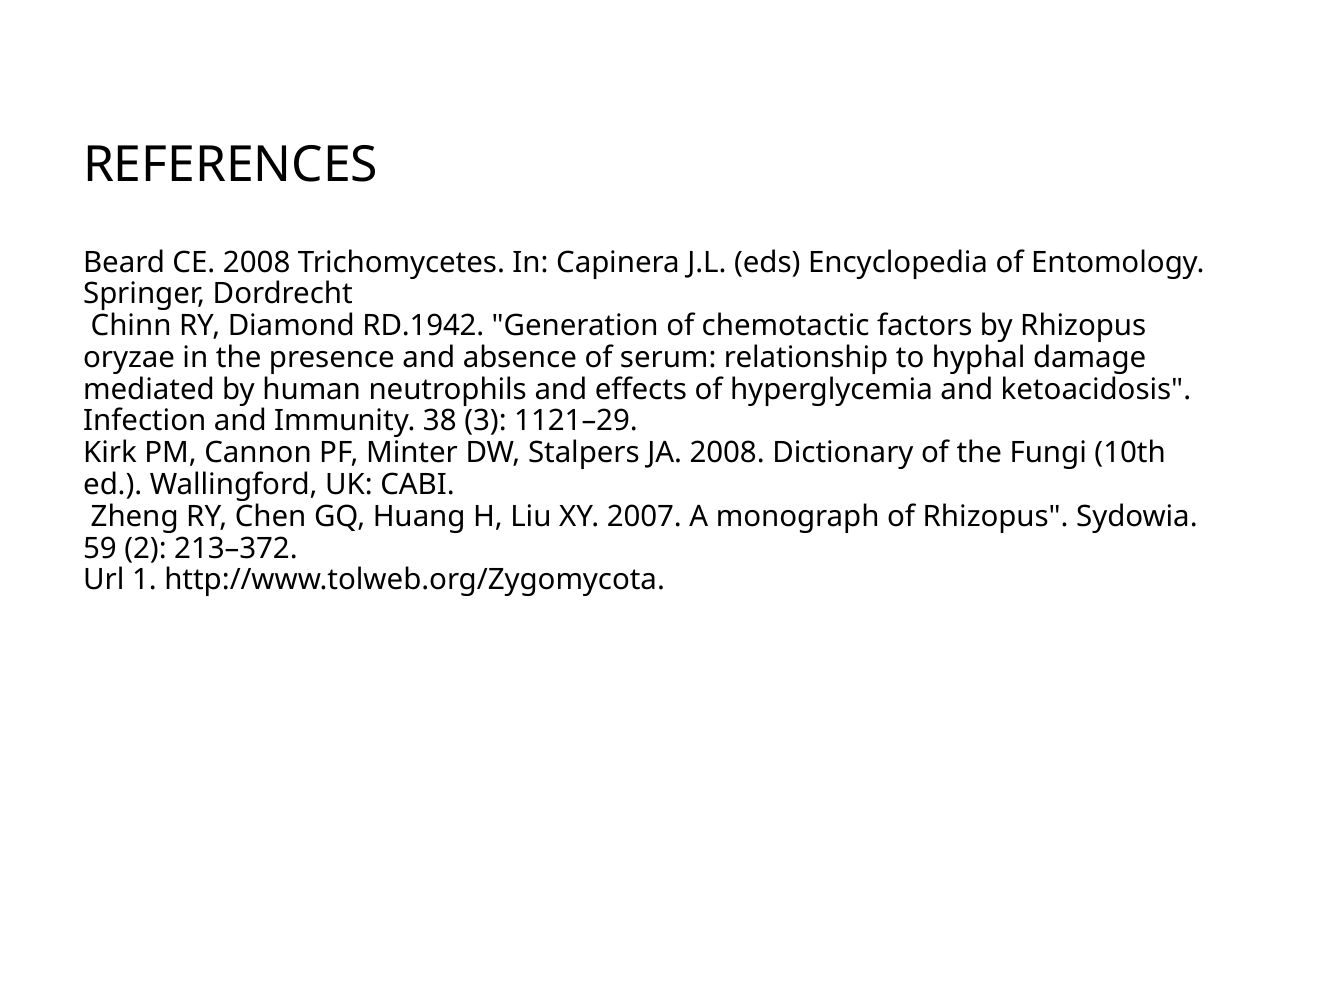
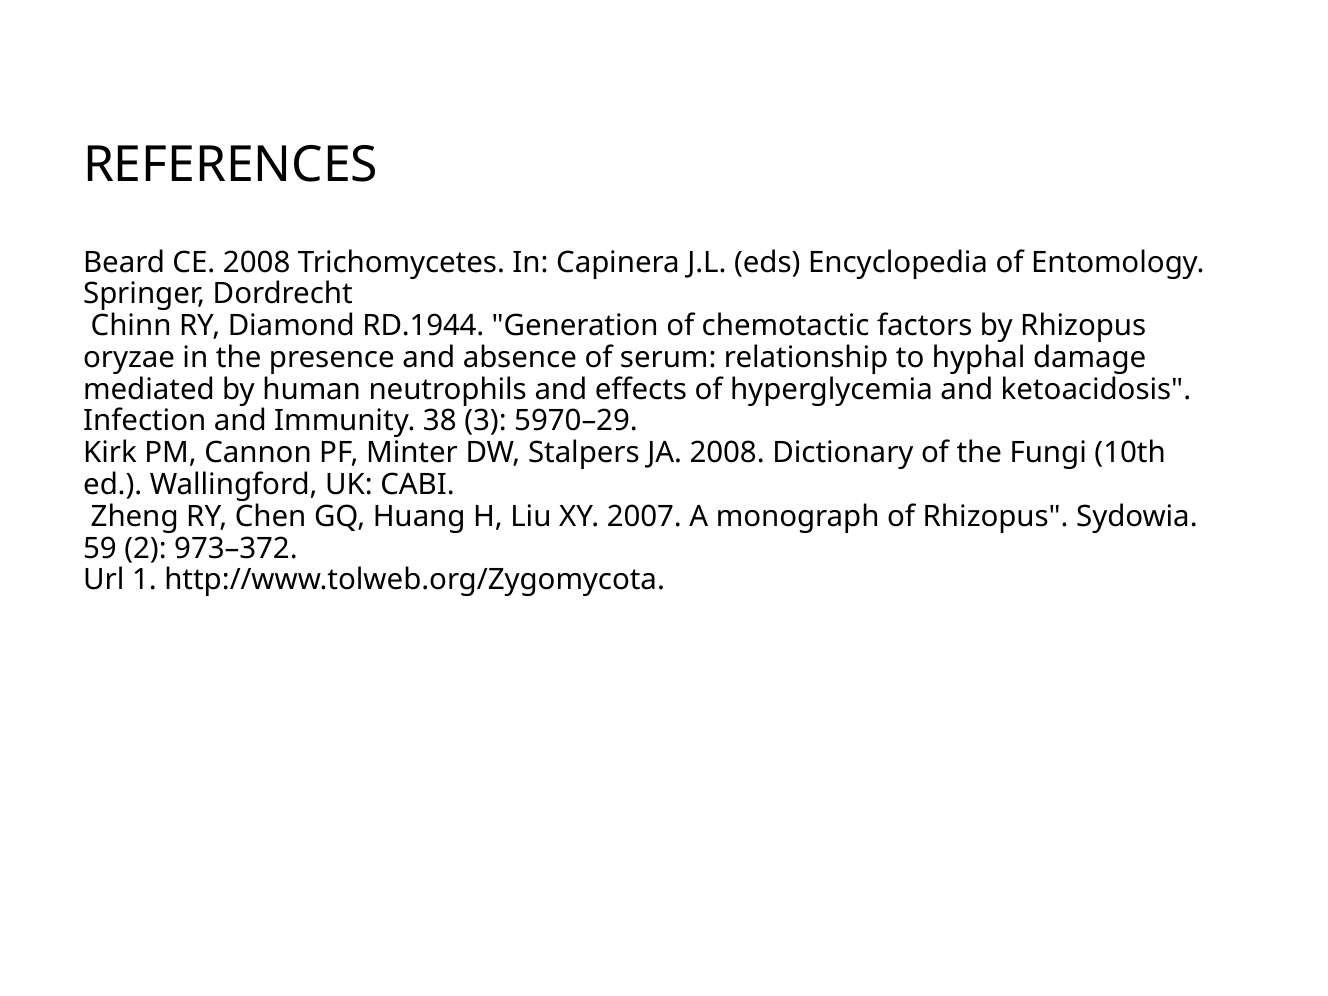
RD.1942: RD.1942 -> RD.1944
1121–29: 1121–29 -> 5970–29
213–372: 213–372 -> 973–372
